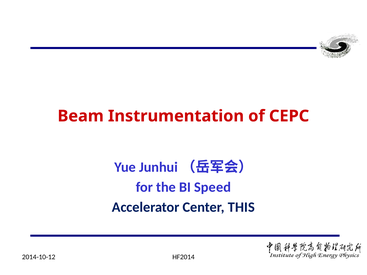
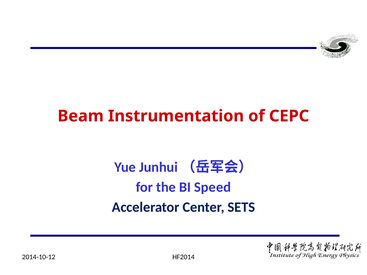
THIS: THIS -> SETS
